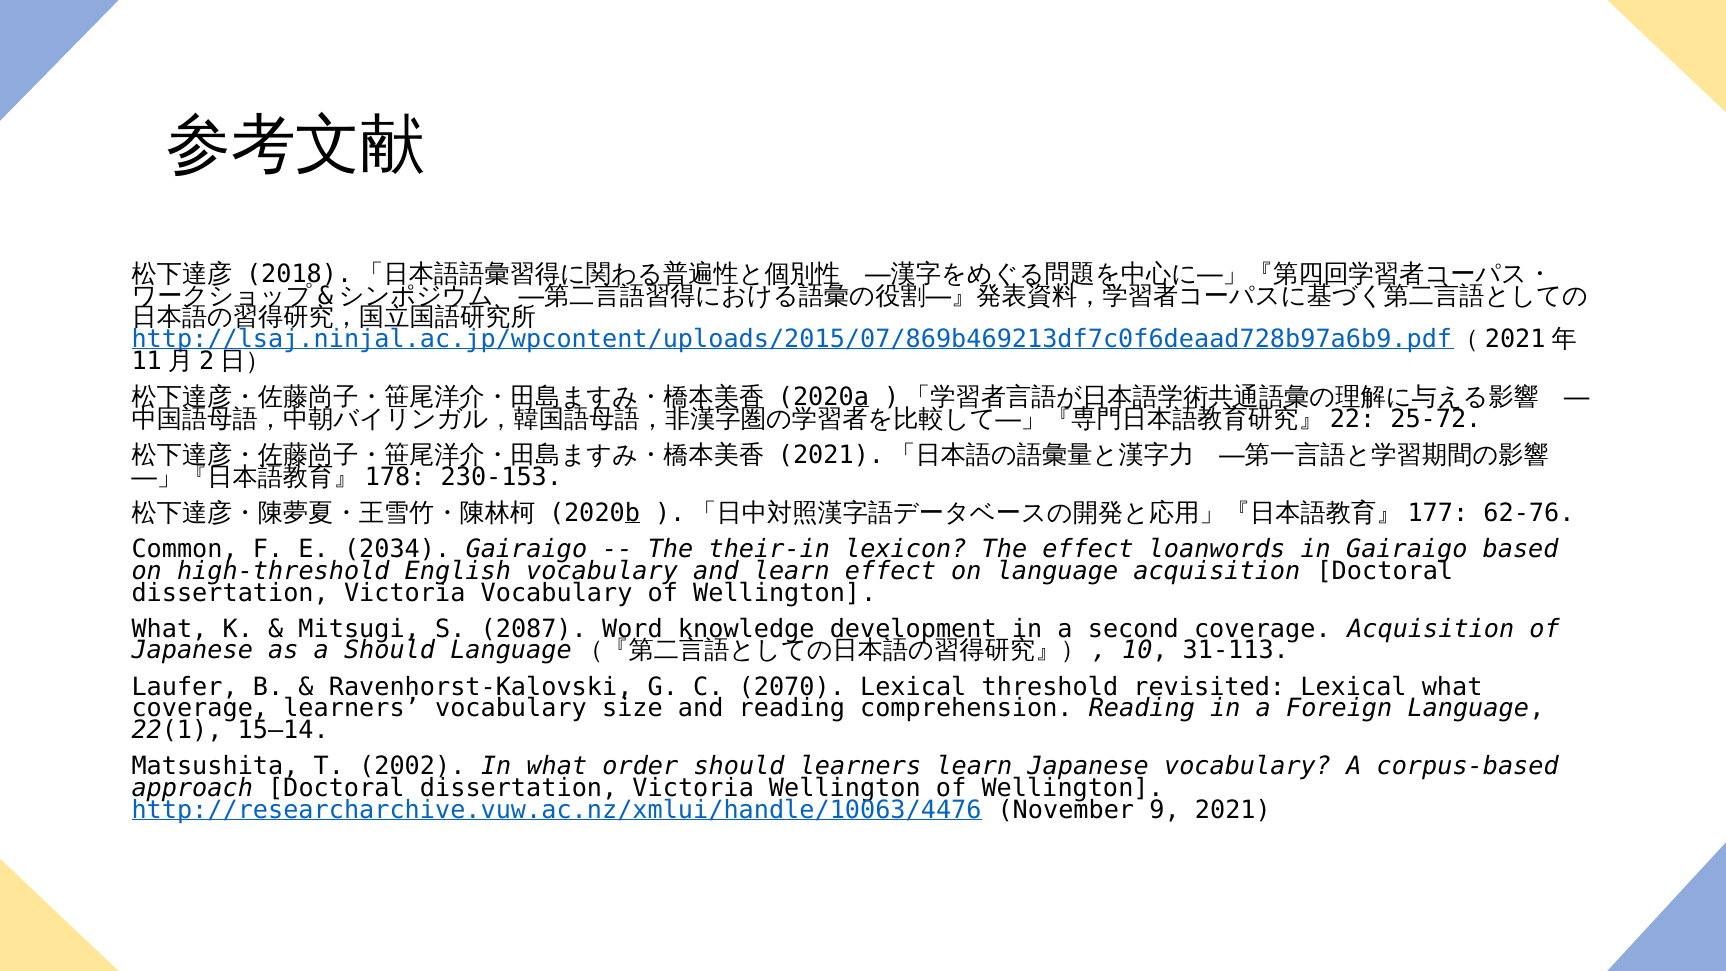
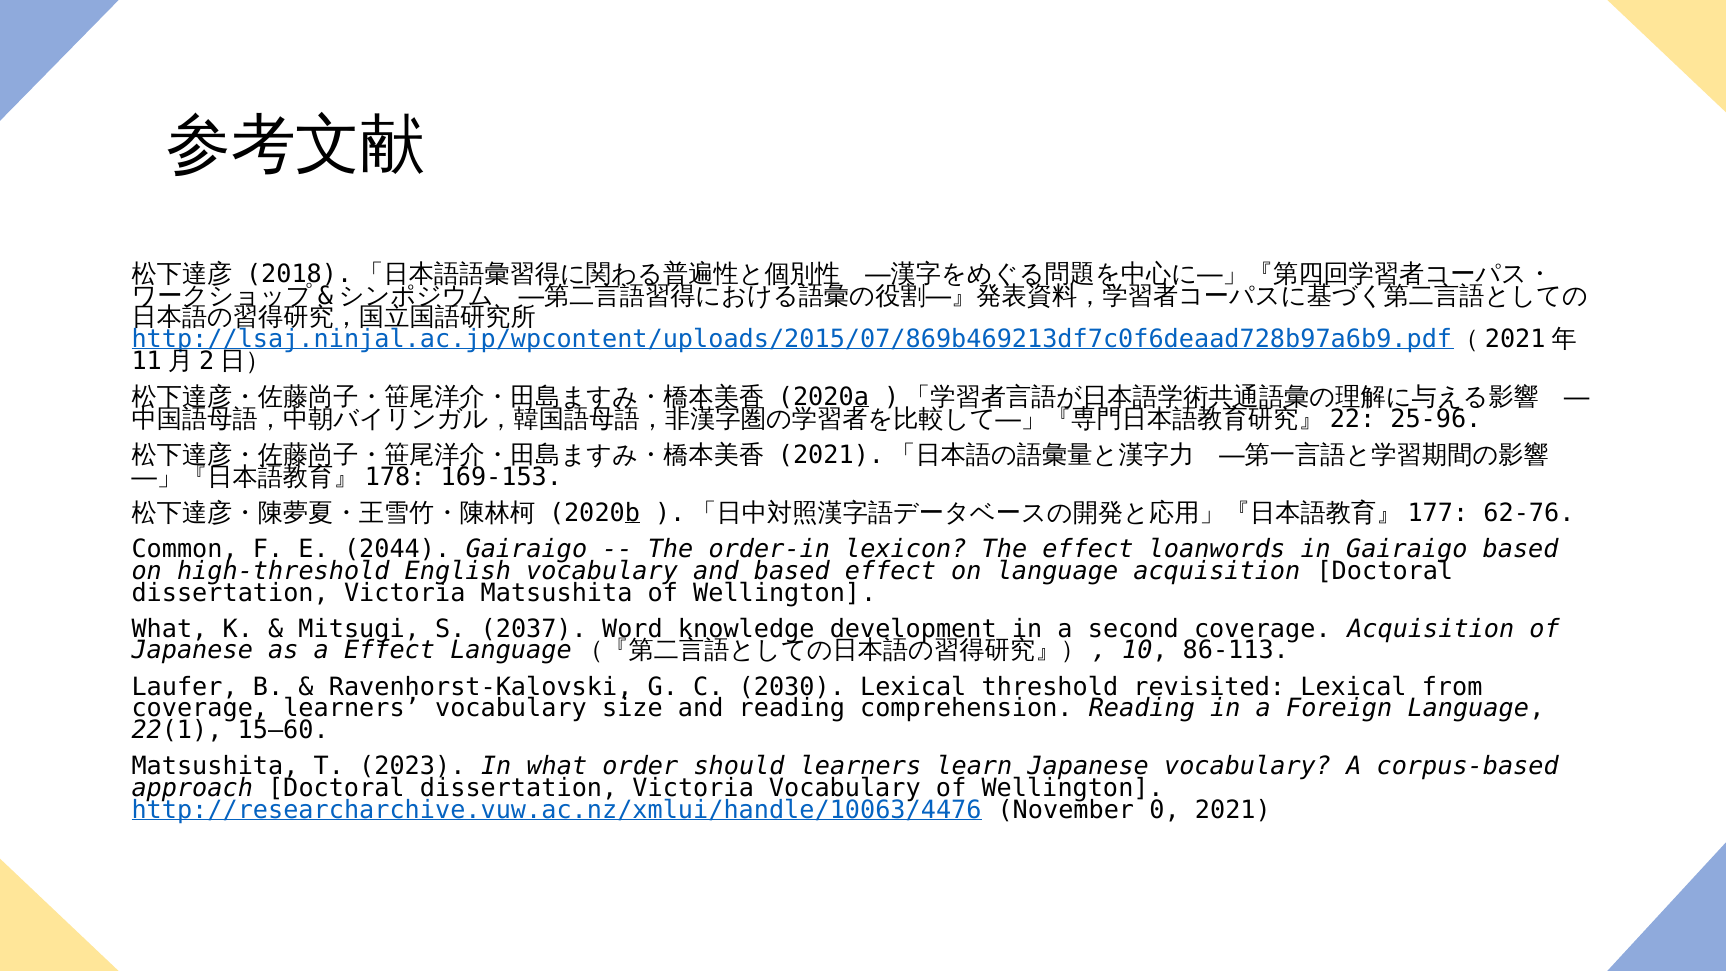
25-72: 25-72 -> 25-96
230-153: 230-153 -> 169-153
2034: 2034 -> 2044
their-in: their-in -> order-in
and learn: learn -> based
Victoria Vocabulary: Vocabulary -> Matsushita
2087: 2087 -> 2037
a Should: Should -> Effect
31-113: 31-113 -> 86-113
2070: 2070 -> 2030
Lexical what: what -> from
15–14: 15–14 -> 15–60
2002: 2002 -> 2023
Victoria Wellington: Wellington -> Vocabulary
9: 9 -> 0
